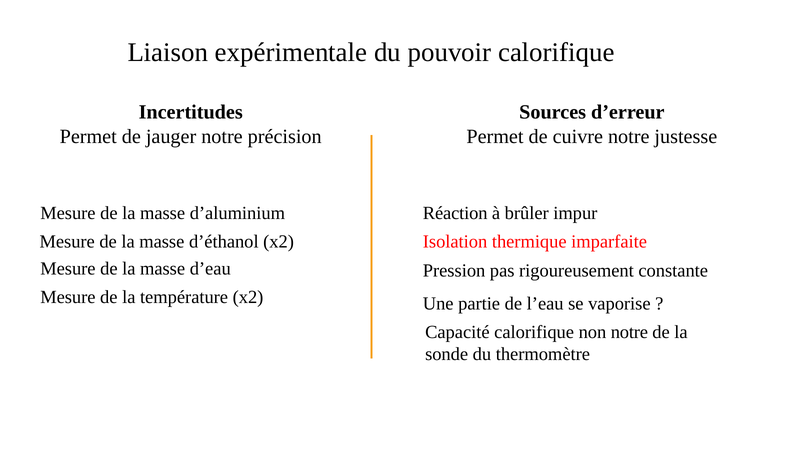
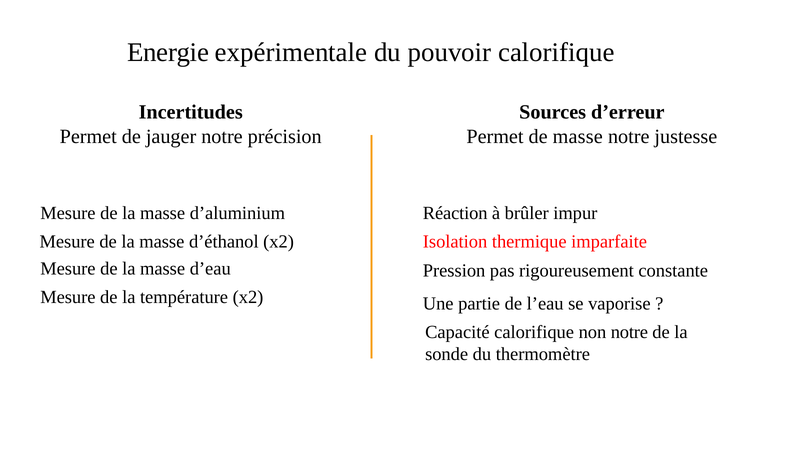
Liaison: Liaison -> Energie
de cuivre: cuivre -> masse
